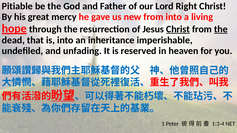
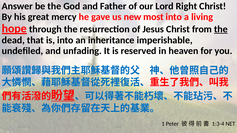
Pitiable: Pitiable -> Answer
new from: from -> most
Christ at (178, 29) underline: present -> none
